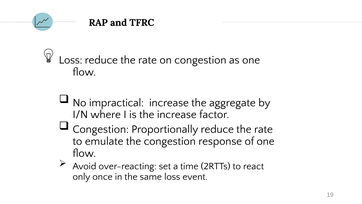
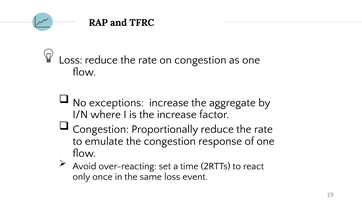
impractical: impractical -> exceptions
